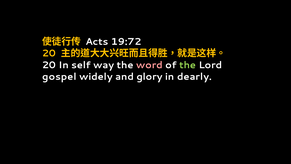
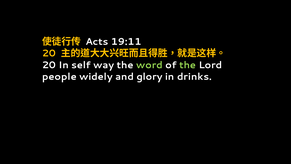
19:72: 19:72 -> 19:11
word colour: pink -> light green
gospel: gospel -> people
dearly: dearly -> drinks
